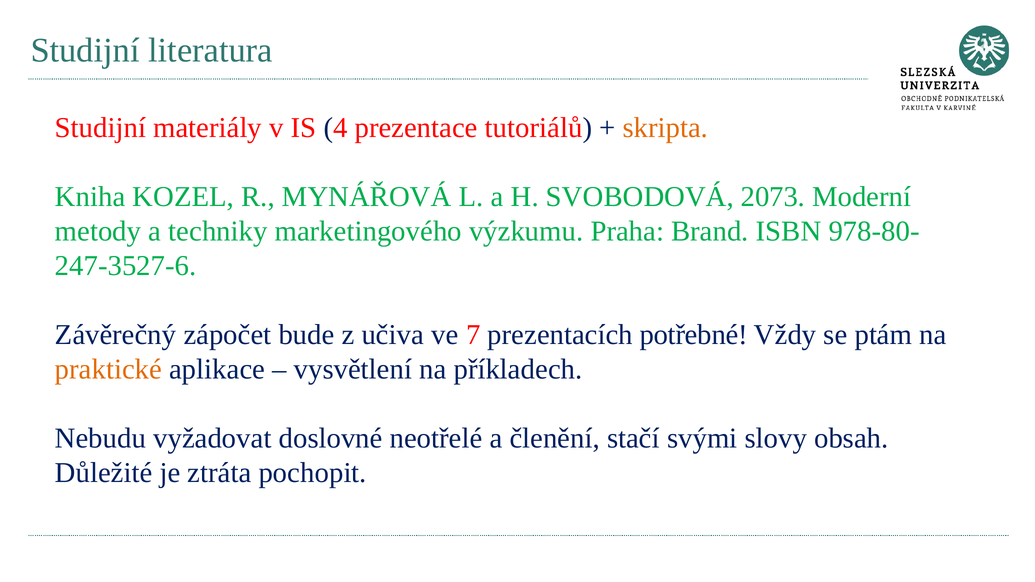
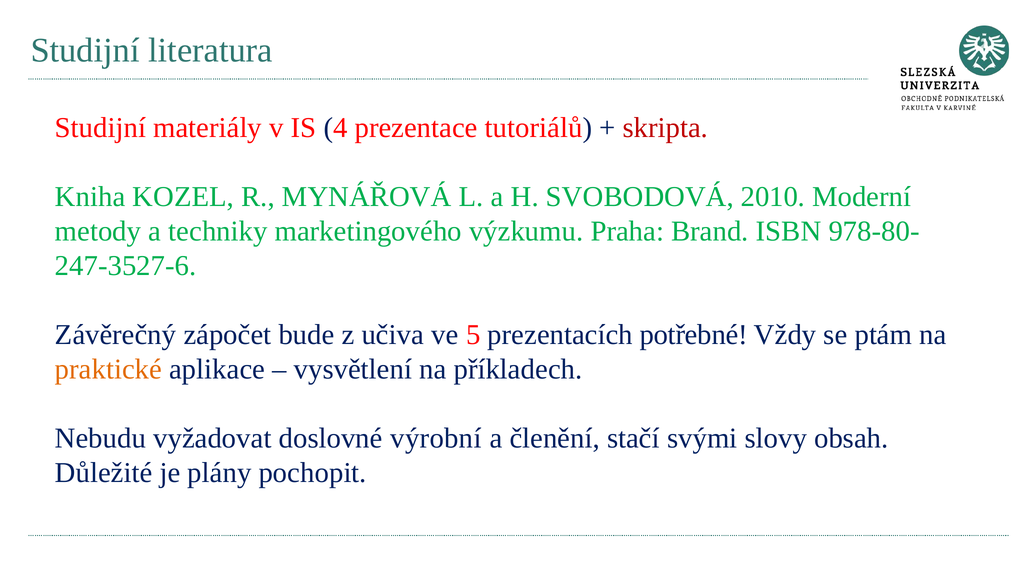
skripta colour: orange -> red
2073: 2073 -> 2010
7: 7 -> 5
neotřelé: neotřelé -> výrobní
ztráta: ztráta -> plány
